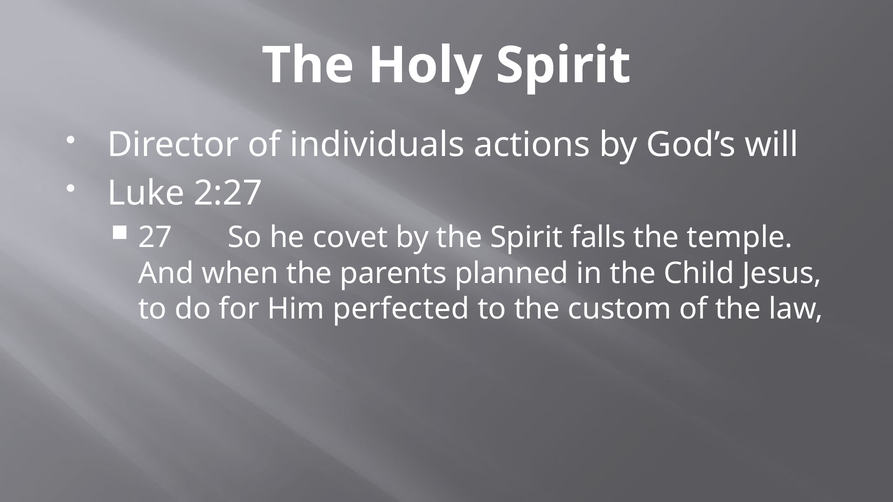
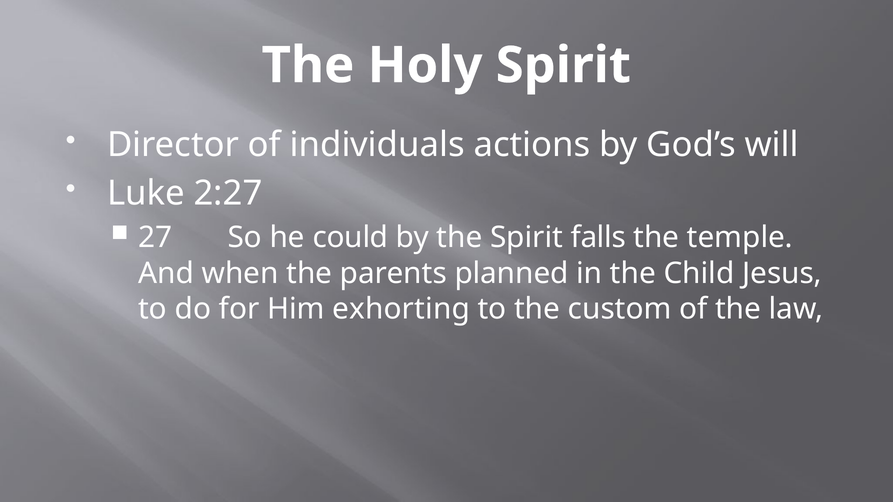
covet: covet -> could
perfected: perfected -> exhorting
